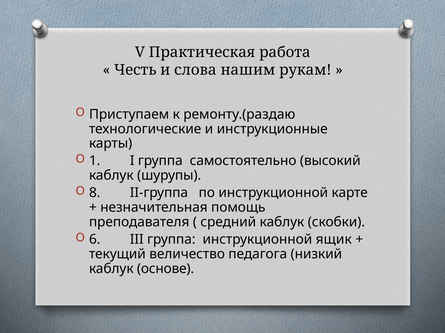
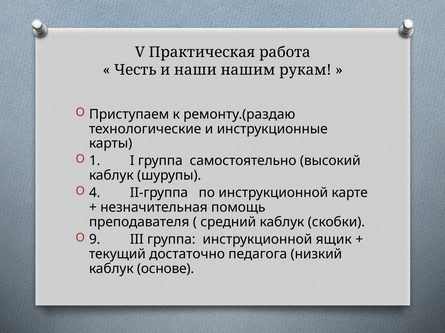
слова: слова -> наши
8: 8 -> 4
6: 6 -> 9
величество: величество -> достаточно
